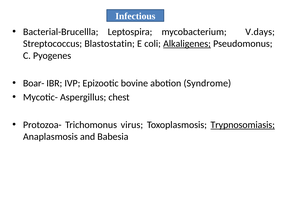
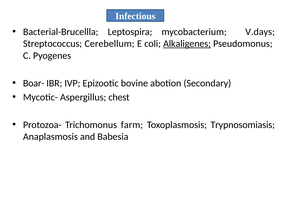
Blastostatin: Blastostatin -> Cerebellum
Syndrome: Syndrome -> Secondary
virus: virus -> farm
Trypnosomiasis underline: present -> none
